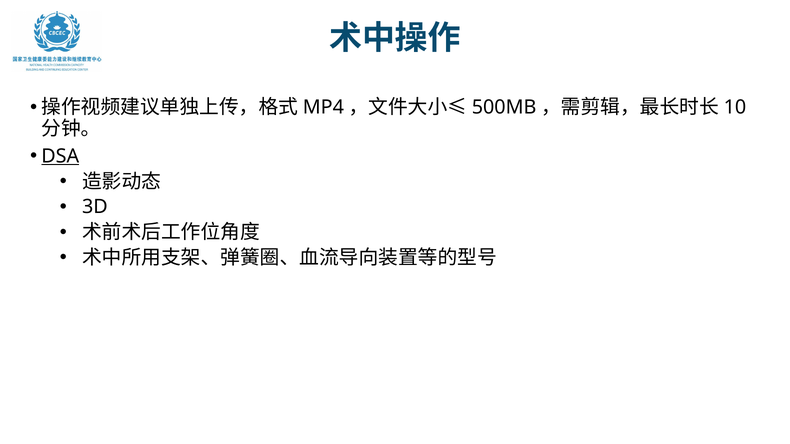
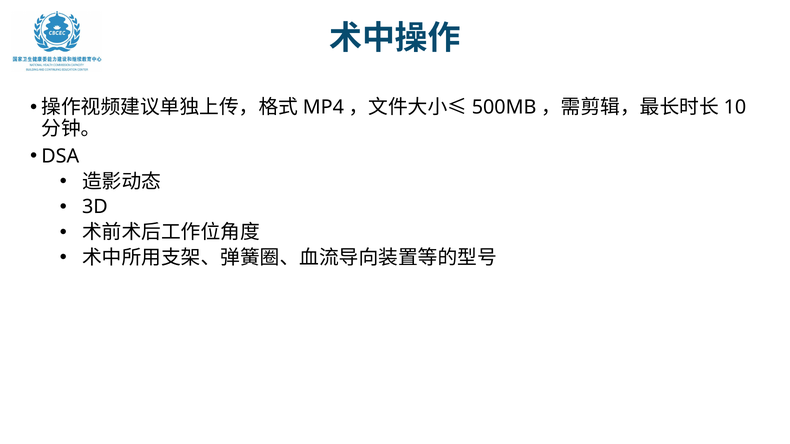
DSA underline: present -> none
